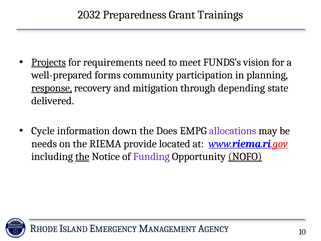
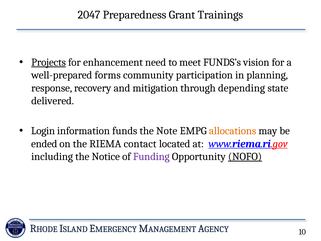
2032: 2032 -> 2047
requirements: requirements -> enhancement
response underline: present -> none
Cycle: Cycle -> Login
down: down -> funds
Does: Does -> Note
allocations colour: purple -> orange
needs: needs -> ended
provide: provide -> contact
the at (82, 156) underline: present -> none
